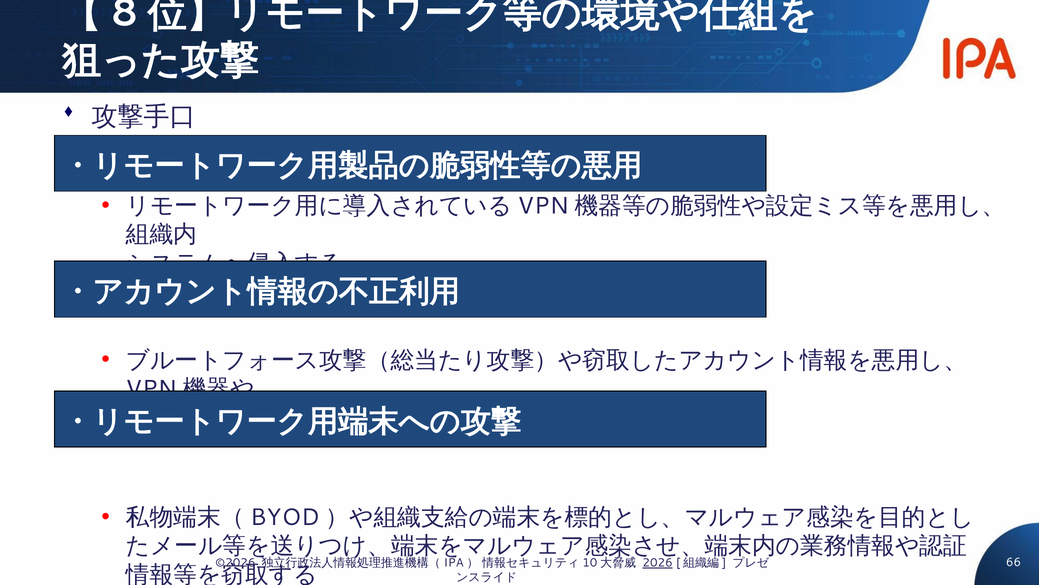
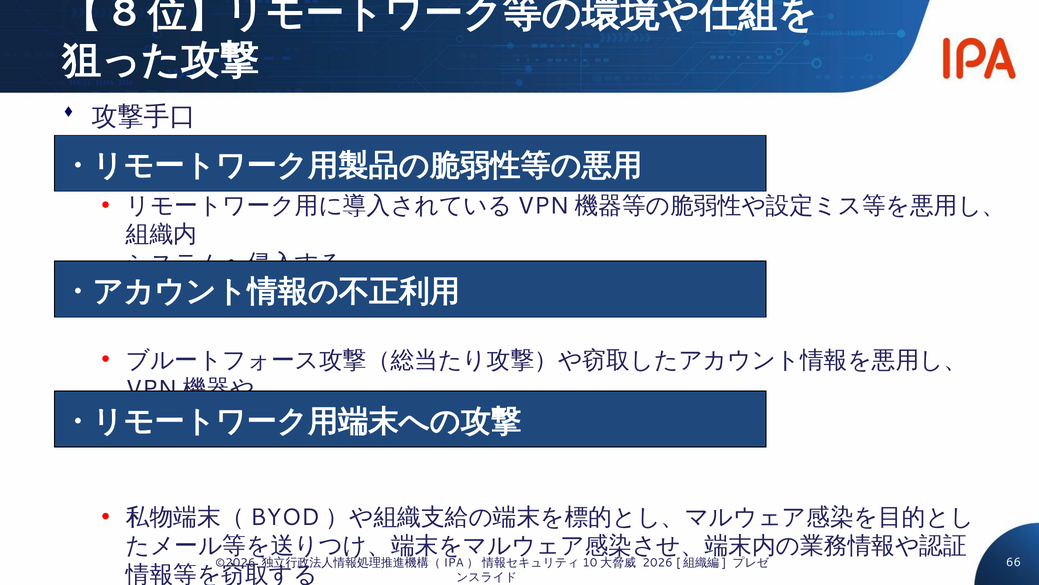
2026 underline: present -> none
